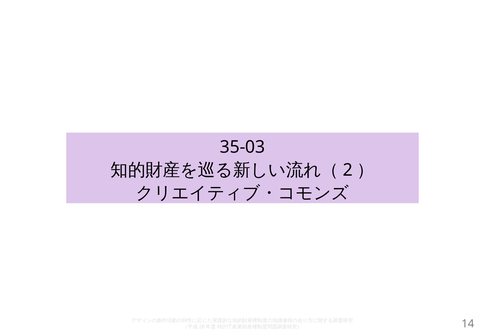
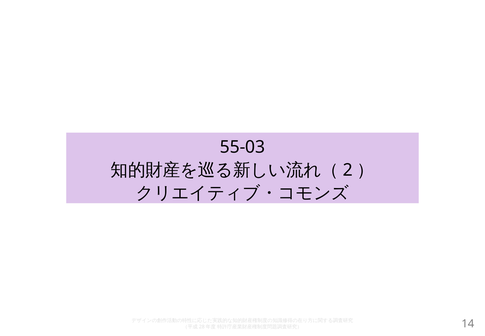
35-03: 35-03 -> 55-03
